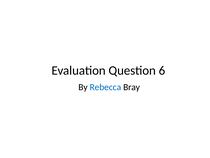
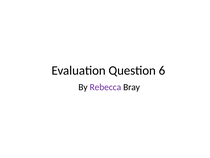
Rebecca colour: blue -> purple
